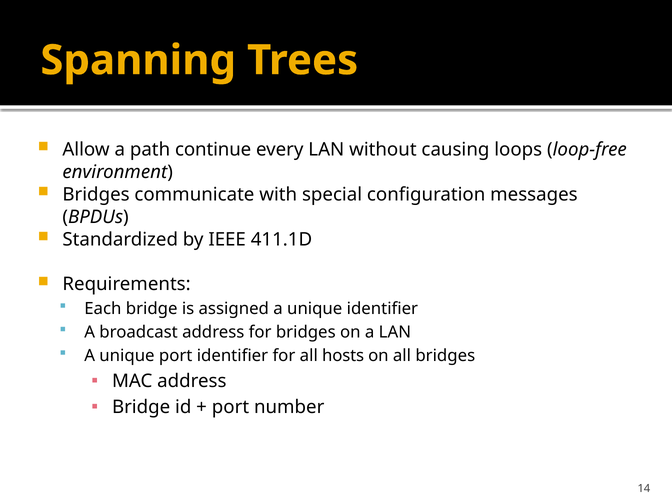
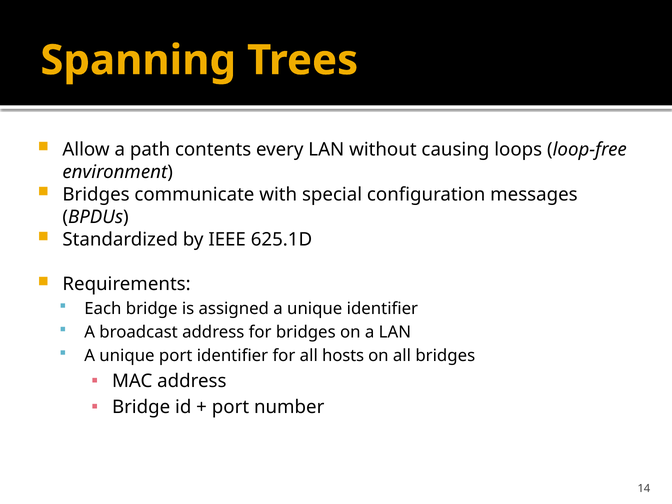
continue: continue -> contents
411.1D: 411.1D -> 625.1D
